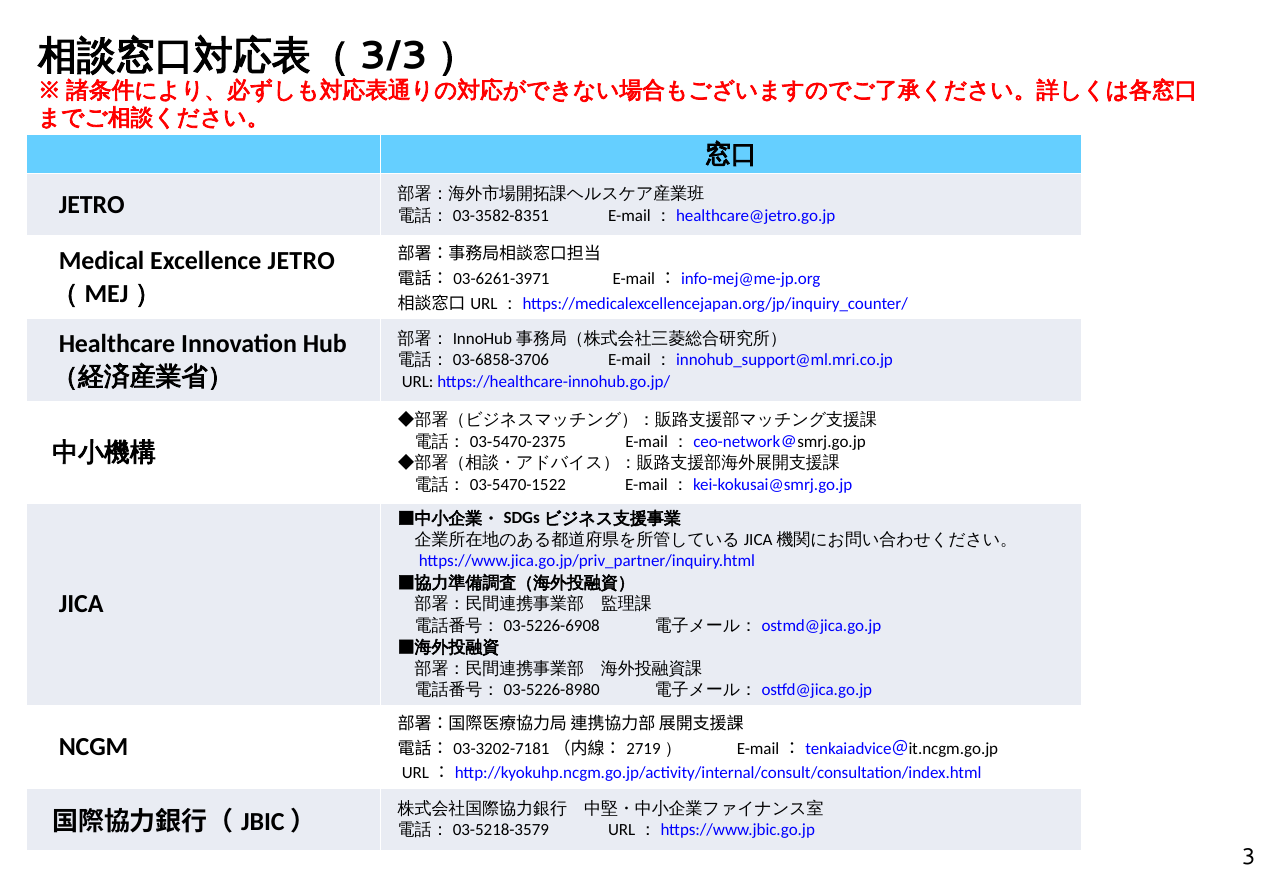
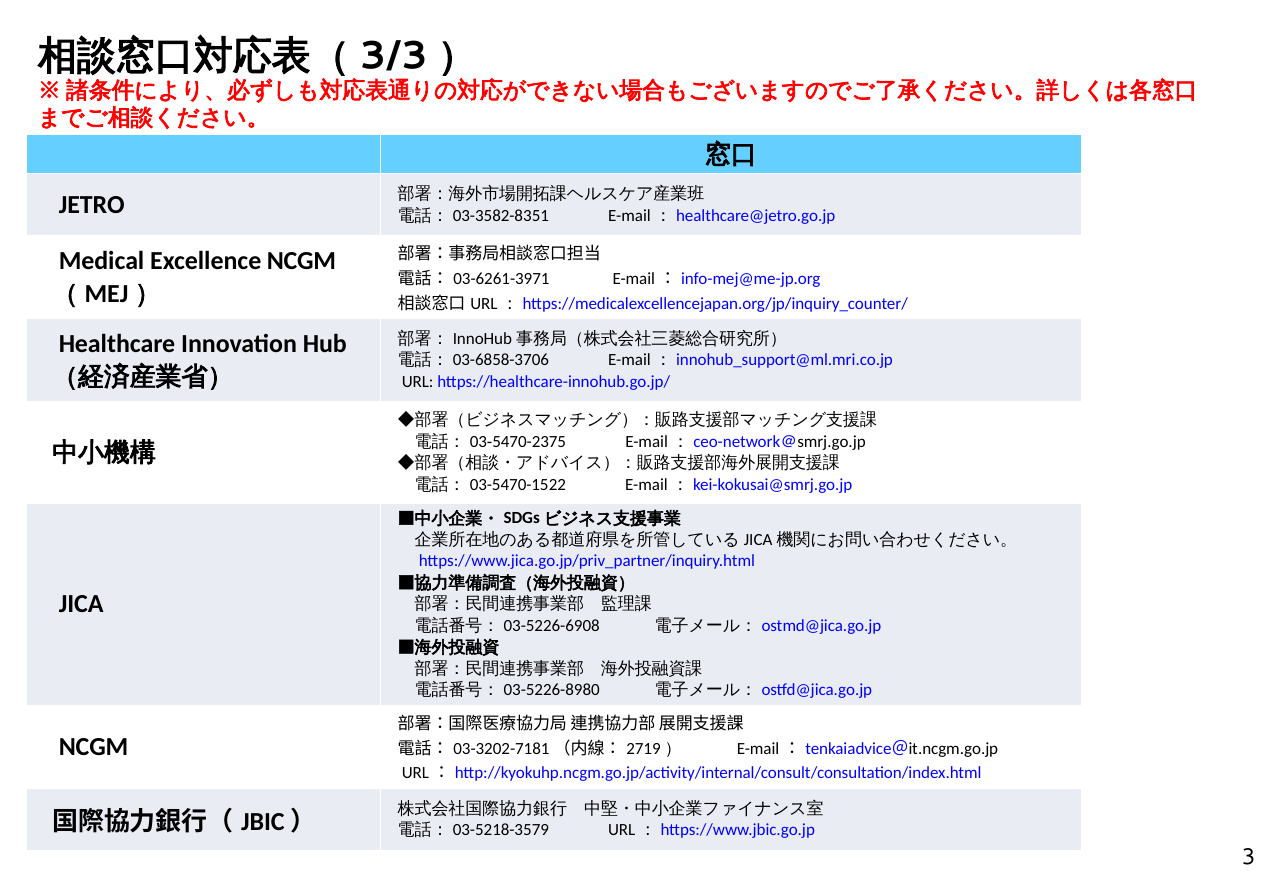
Excellence JETRO: JETRO -> NCGM
